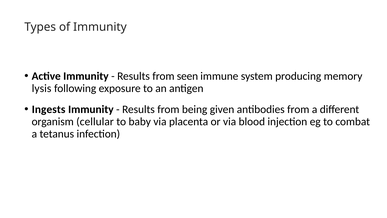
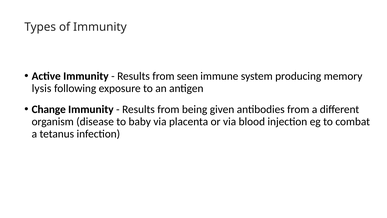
Ingests: Ingests -> Change
cellular: cellular -> disease
